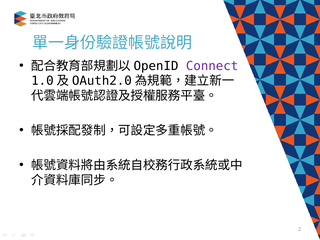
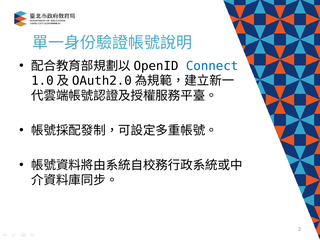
Connect colour: purple -> blue
